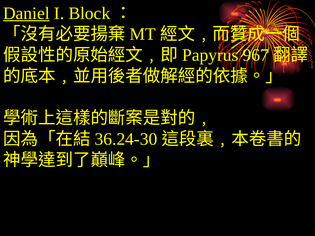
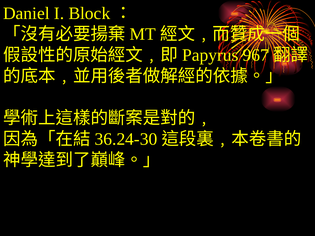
Daniel underline: present -> none
